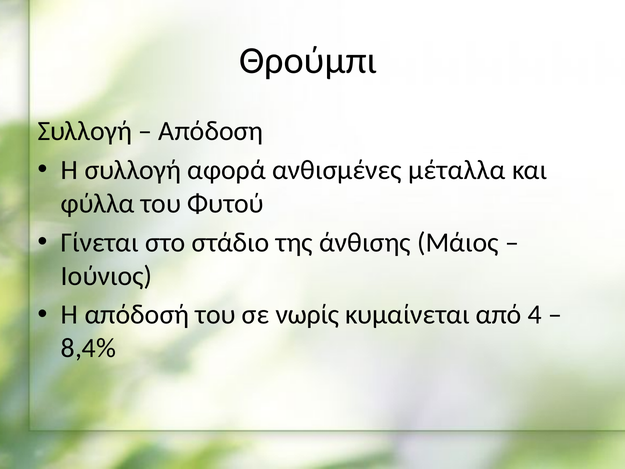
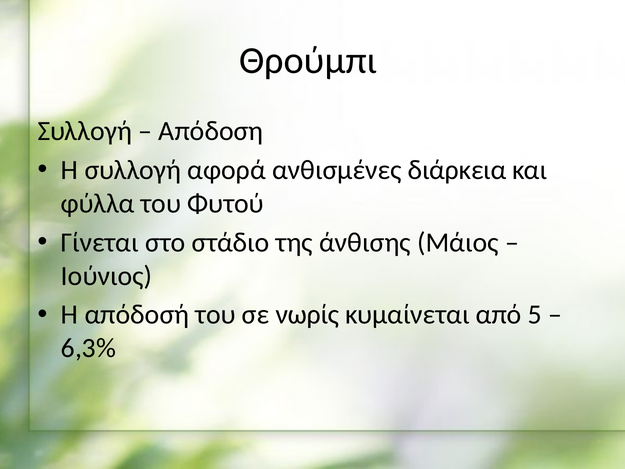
μέταλλα: μέταλλα -> διάρκεια
4: 4 -> 5
8,4%: 8,4% -> 6,3%
